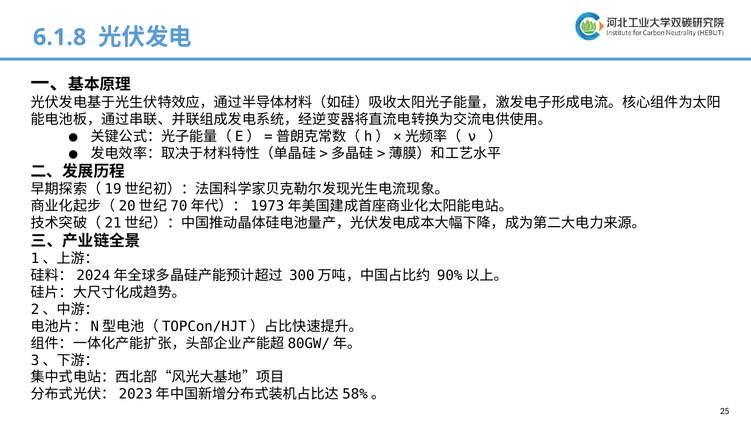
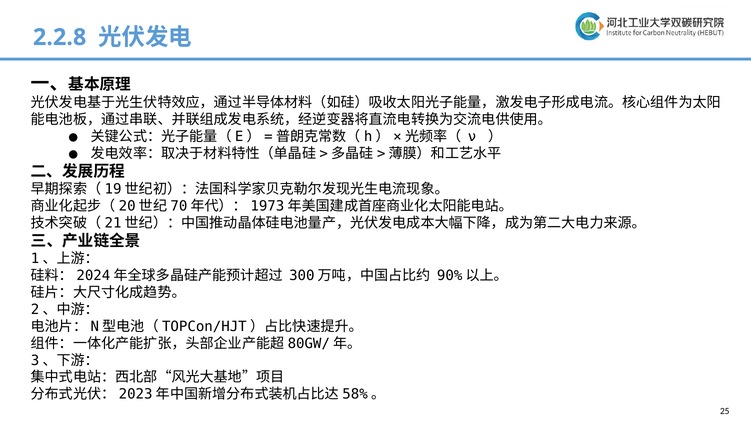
6.1.8: 6.1.8 -> 2.2.8
